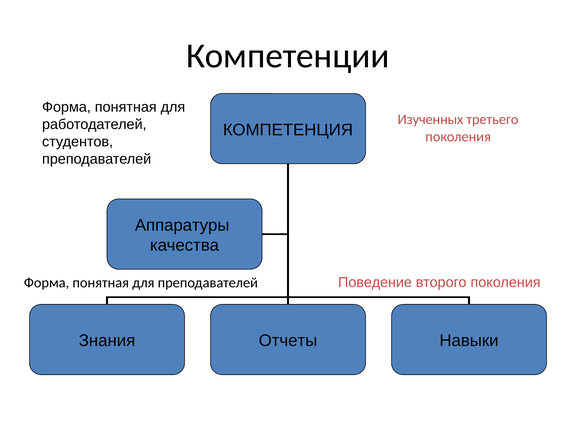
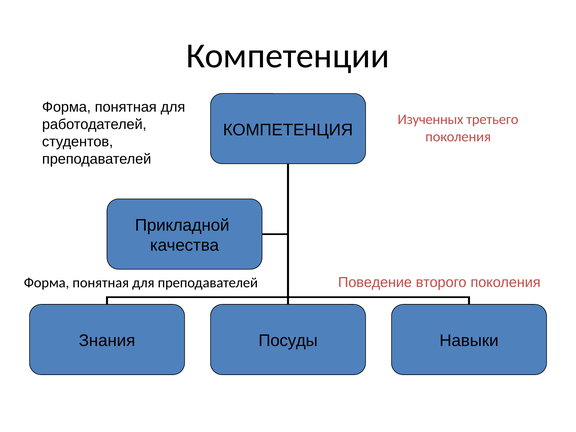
Аппаратуры: Аппаратуры -> Прикладной
Отчеты: Отчеты -> Посуды
